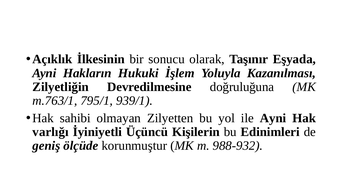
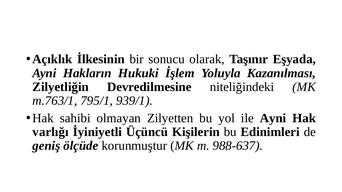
doğruluğuna: doğruluğuna -> niteliğindeki
988-932: 988-932 -> 988-637
